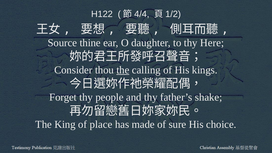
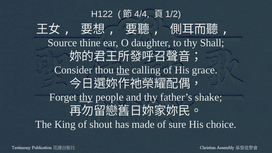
Here: Here -> Shall
kings: kings -> grace
thy at (86, 97) underline: none -> present
place: place -> shout
